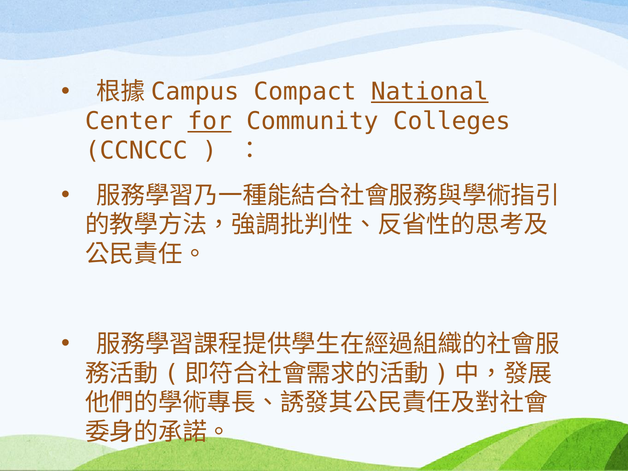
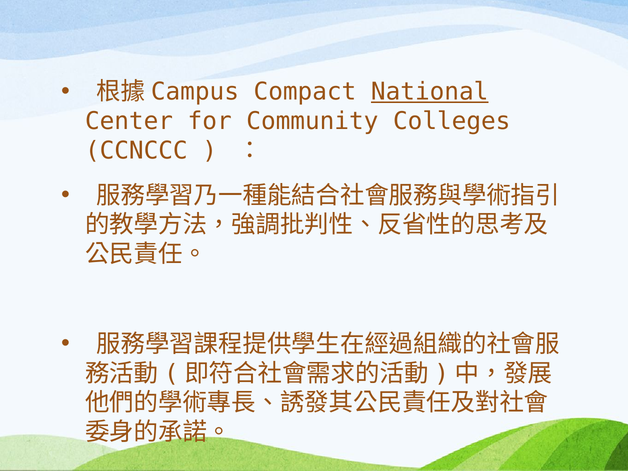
for underline: present -> none
